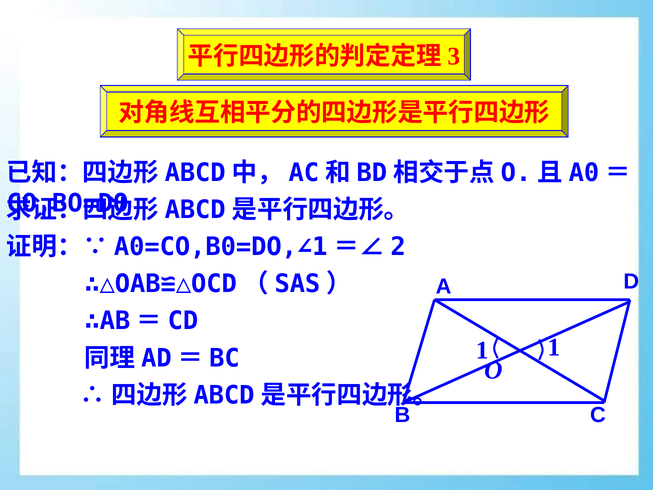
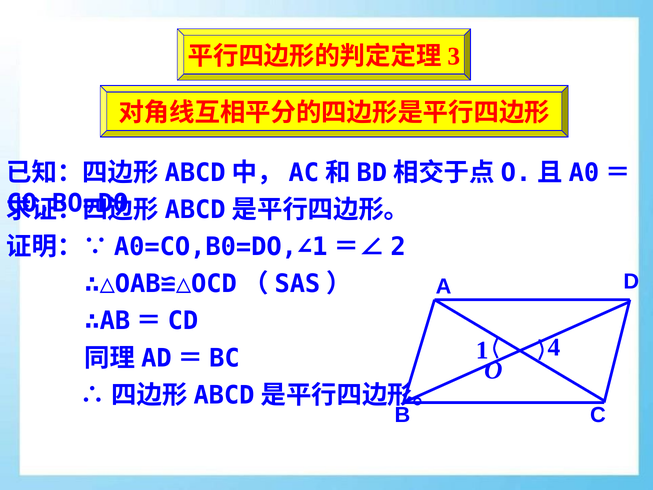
1 1: 1 -> 4
